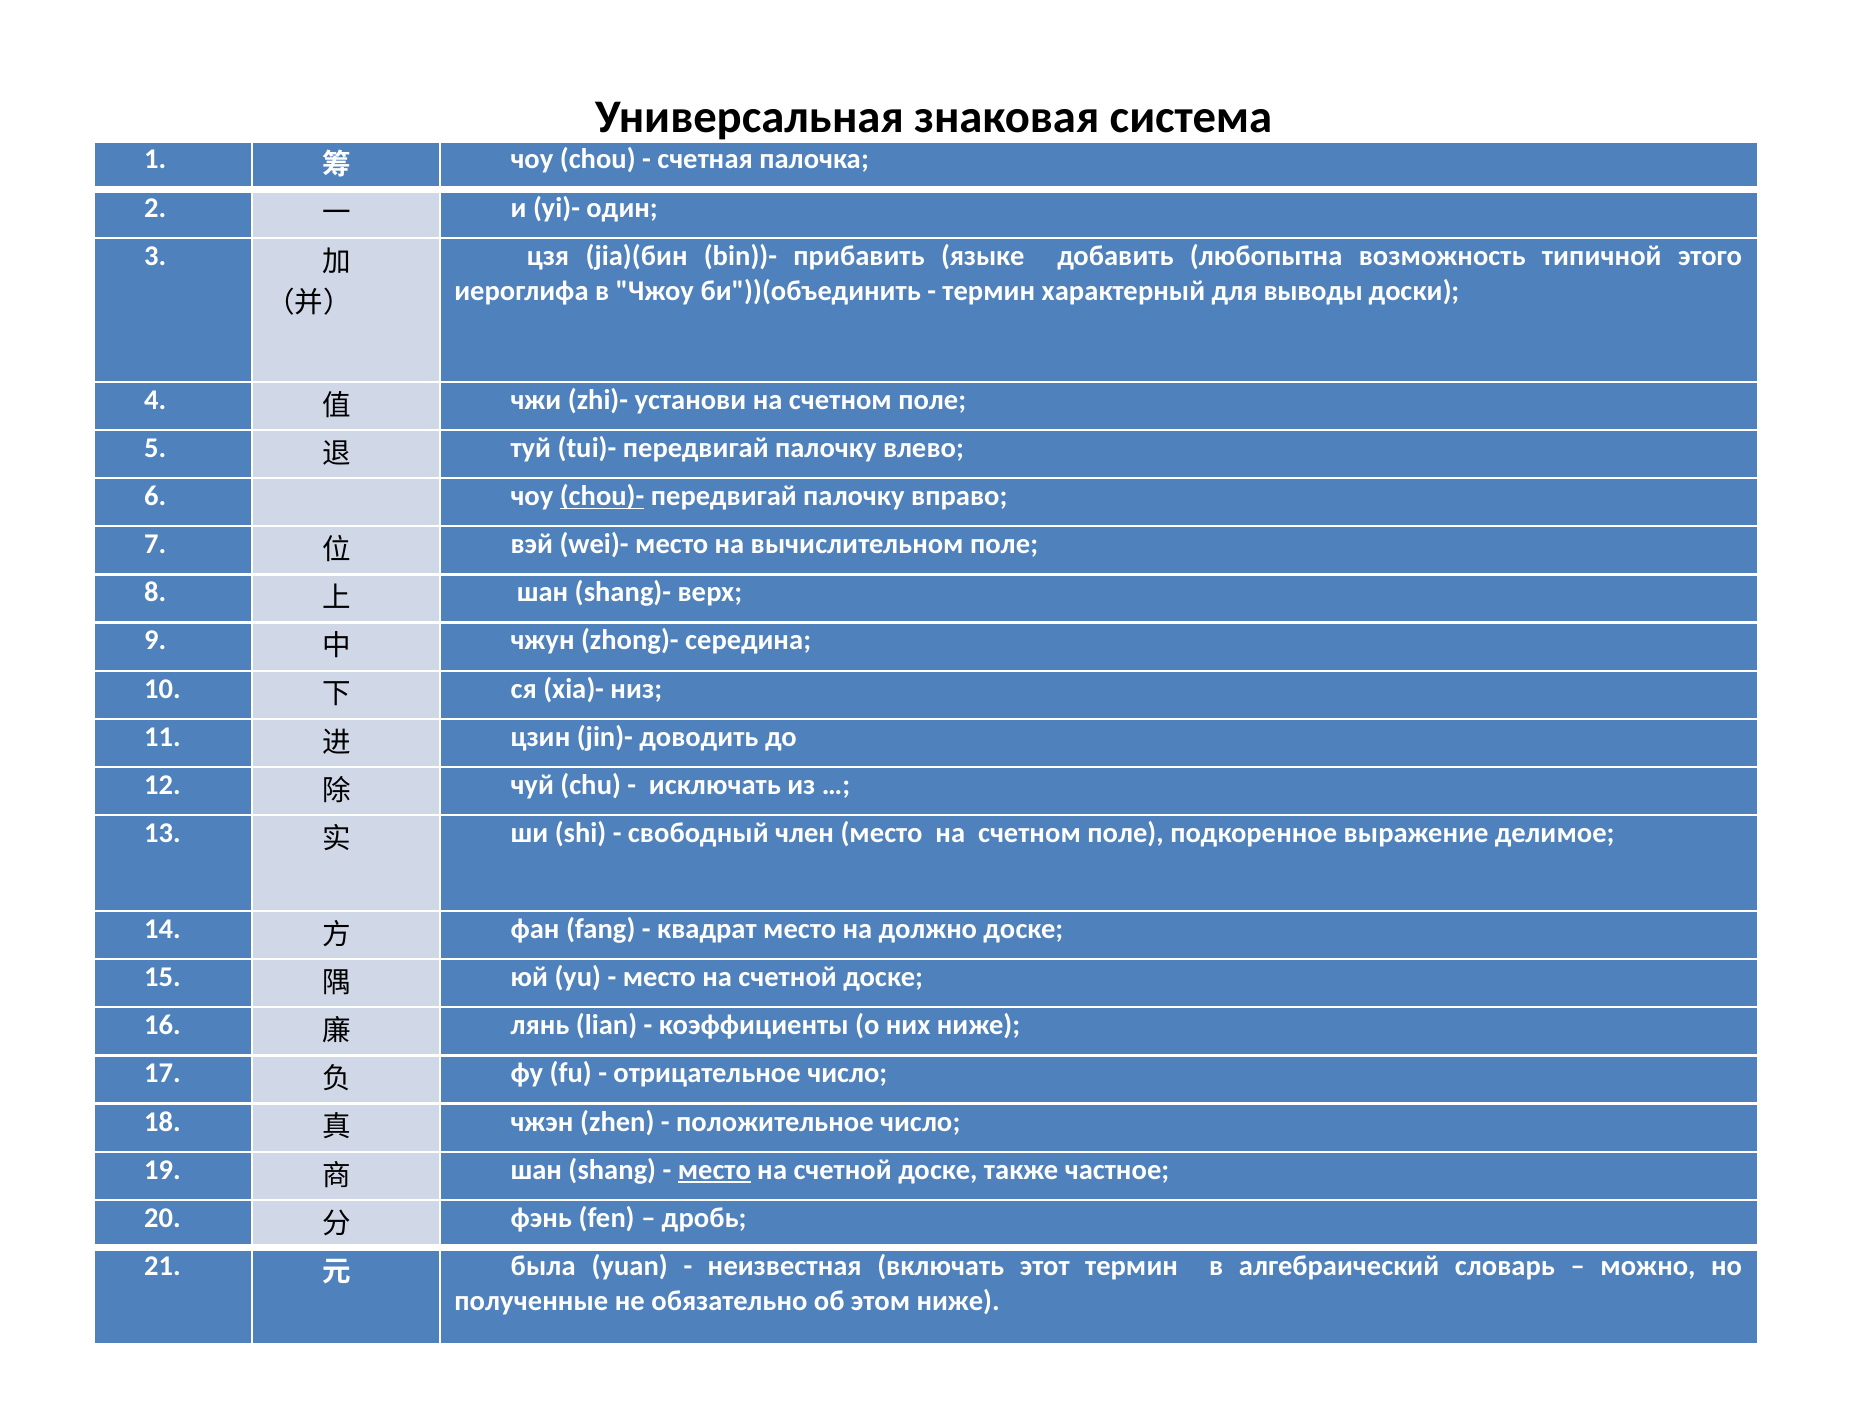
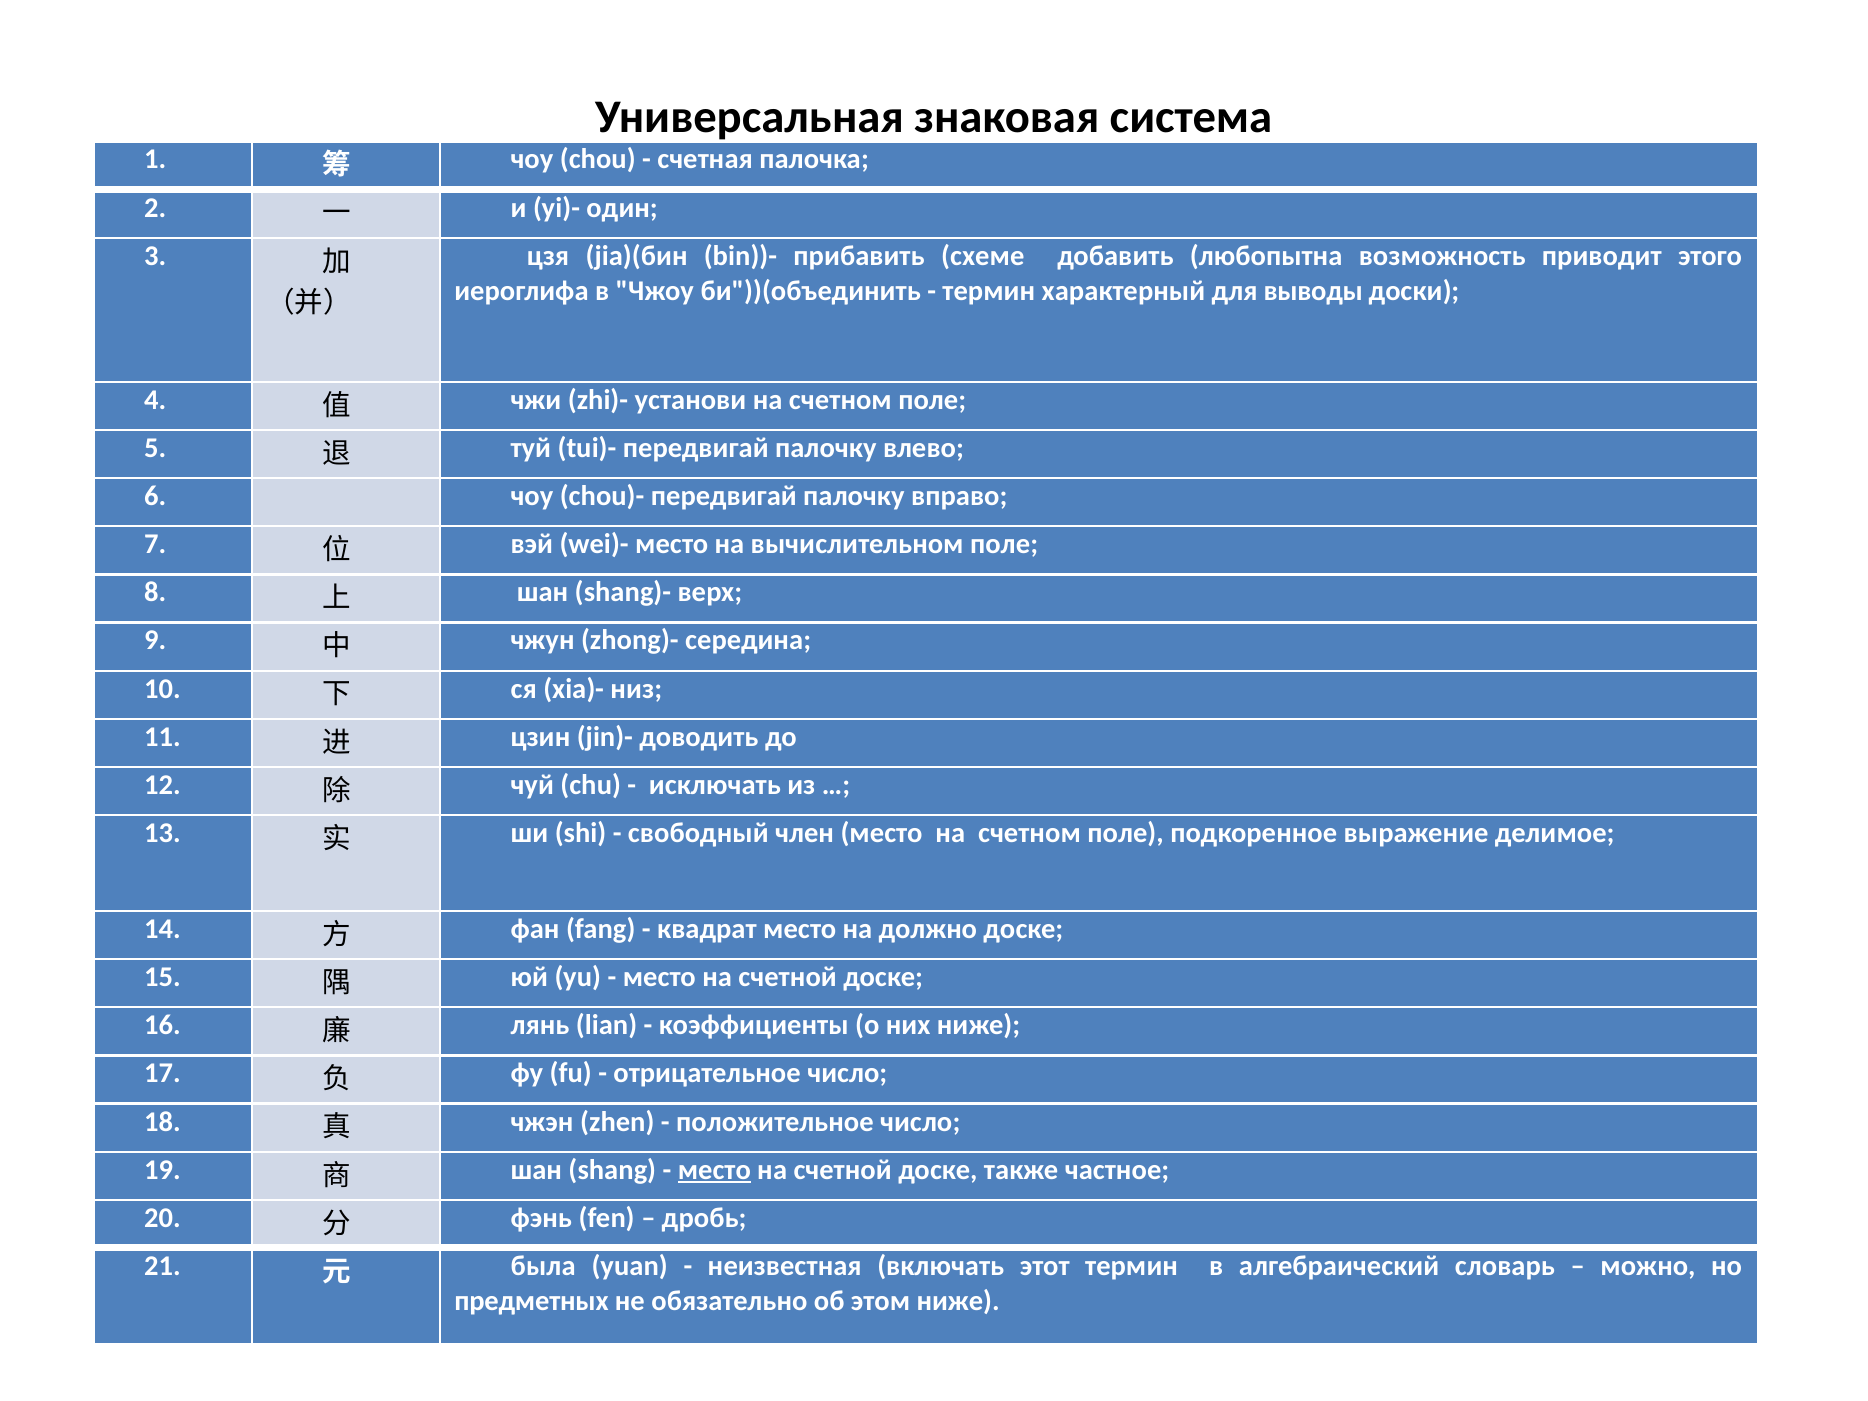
языке: языке -> схеме
типичной: типичной -> приводит
chou)- underline: present -> none
полученные: полученные -> предметных
